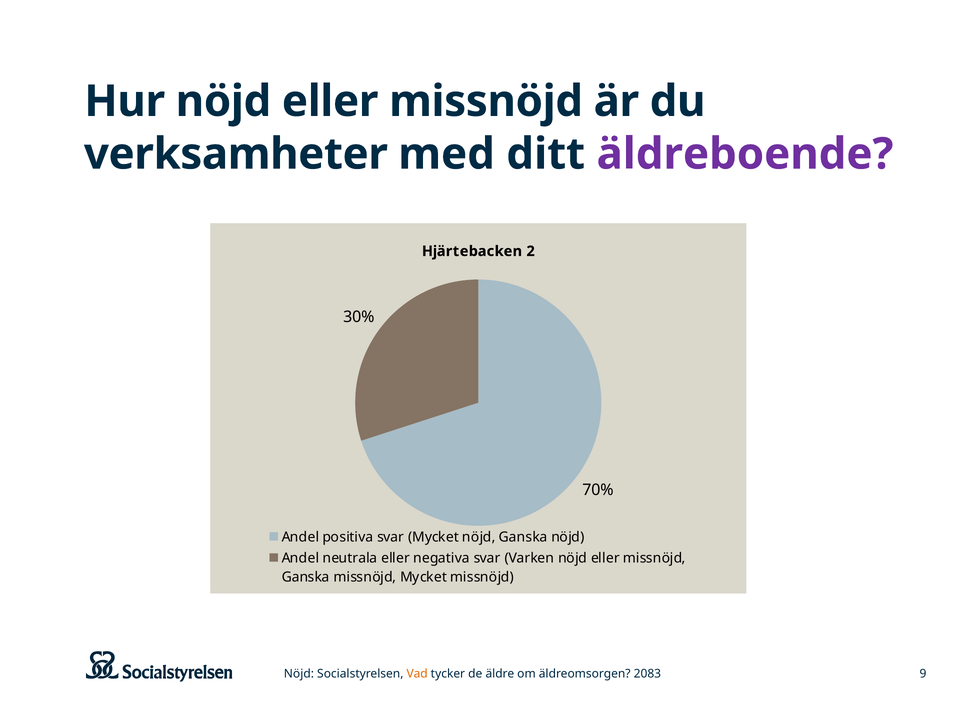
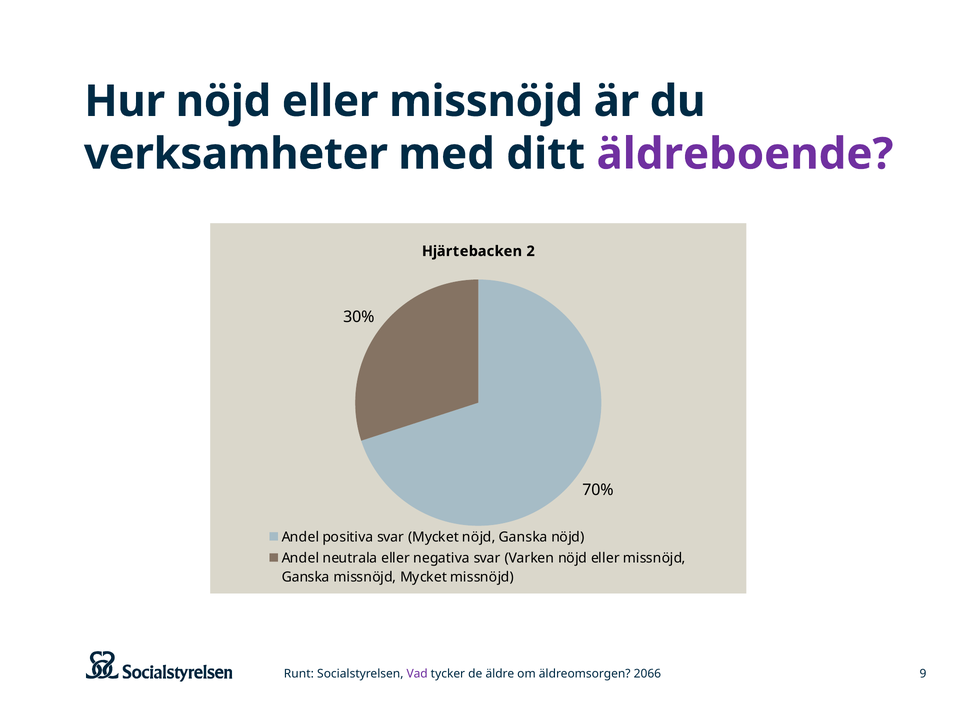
Nöjd at (299, 673): Nöjd -> Runt
Vad colour: orange -> purple
2083: 2083 -> 2066
